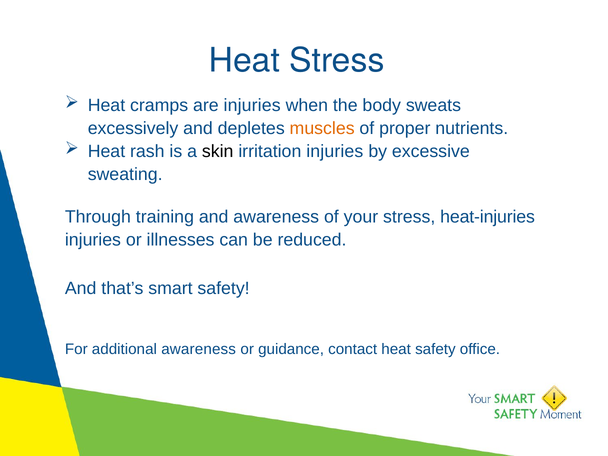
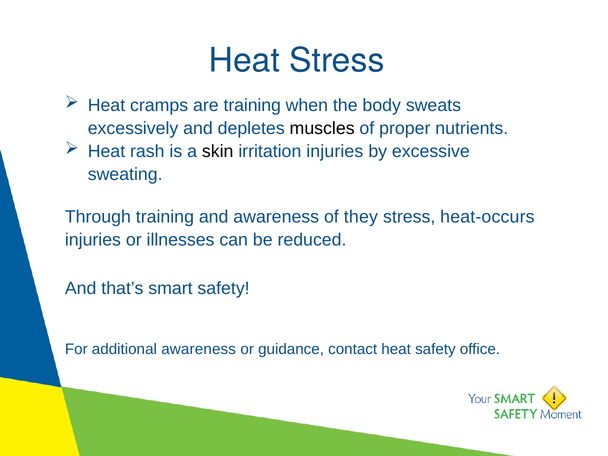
are injuries: injuries -> training
muscles colour: orange -> black
your: your -> they
heat-injuries: heat-injuries -> heat-occurs
